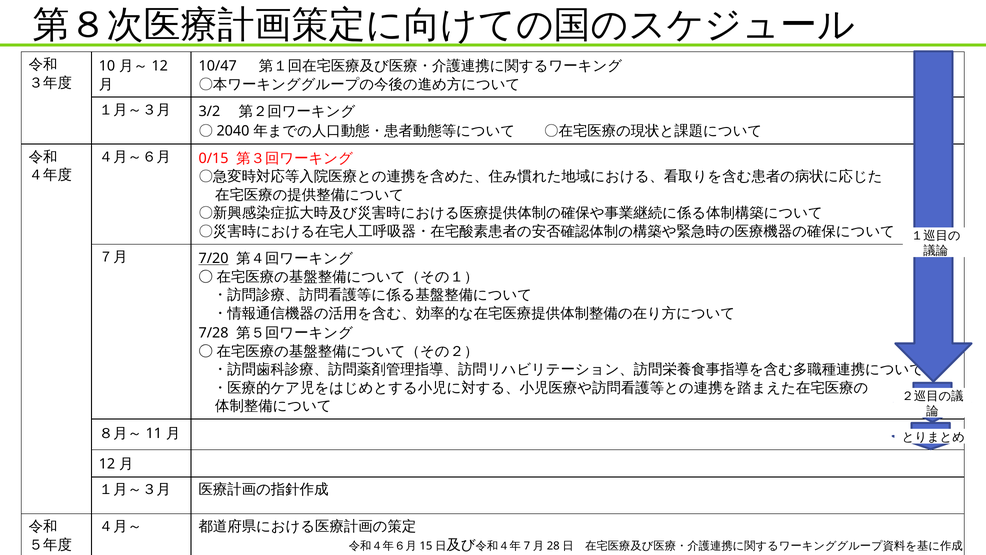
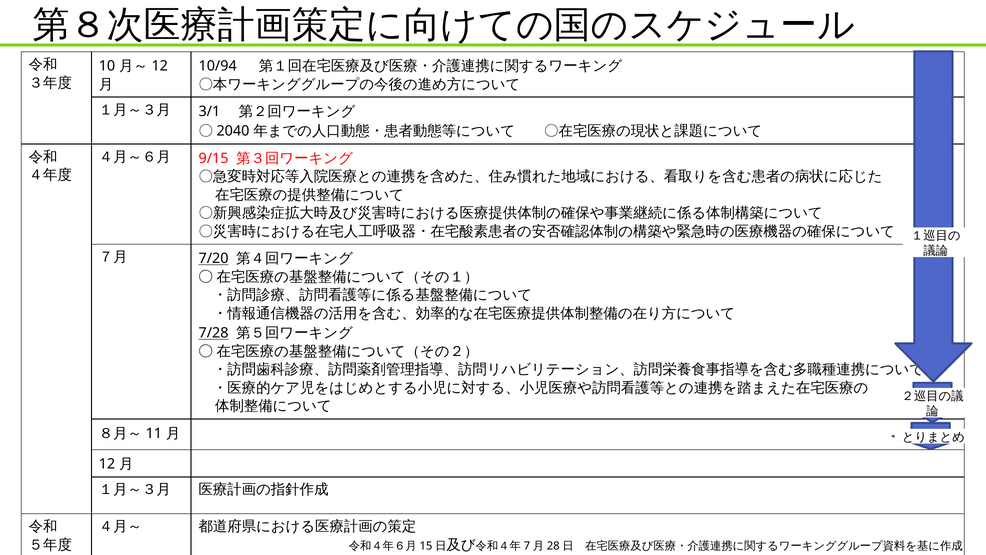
10/47: 10/47 -> 10/94
3/2: 3/2 -> 3/1
0/15: 0/15 -> 9/15
7/28 underline: none -> present
